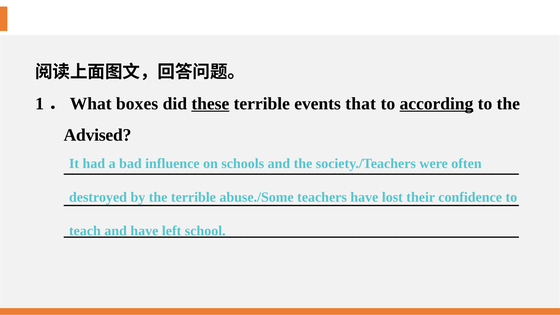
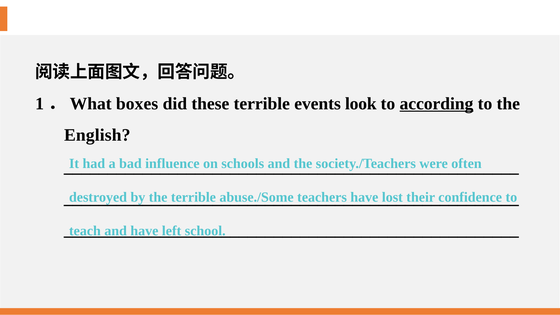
these underline: present -> none
that: that -> look
Advised: Advised -> English
